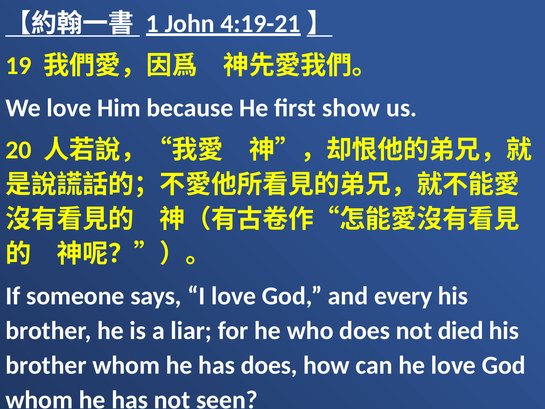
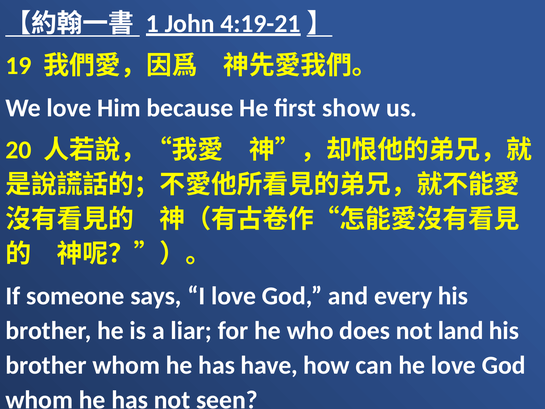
died: died -> land
has does: does -> have
